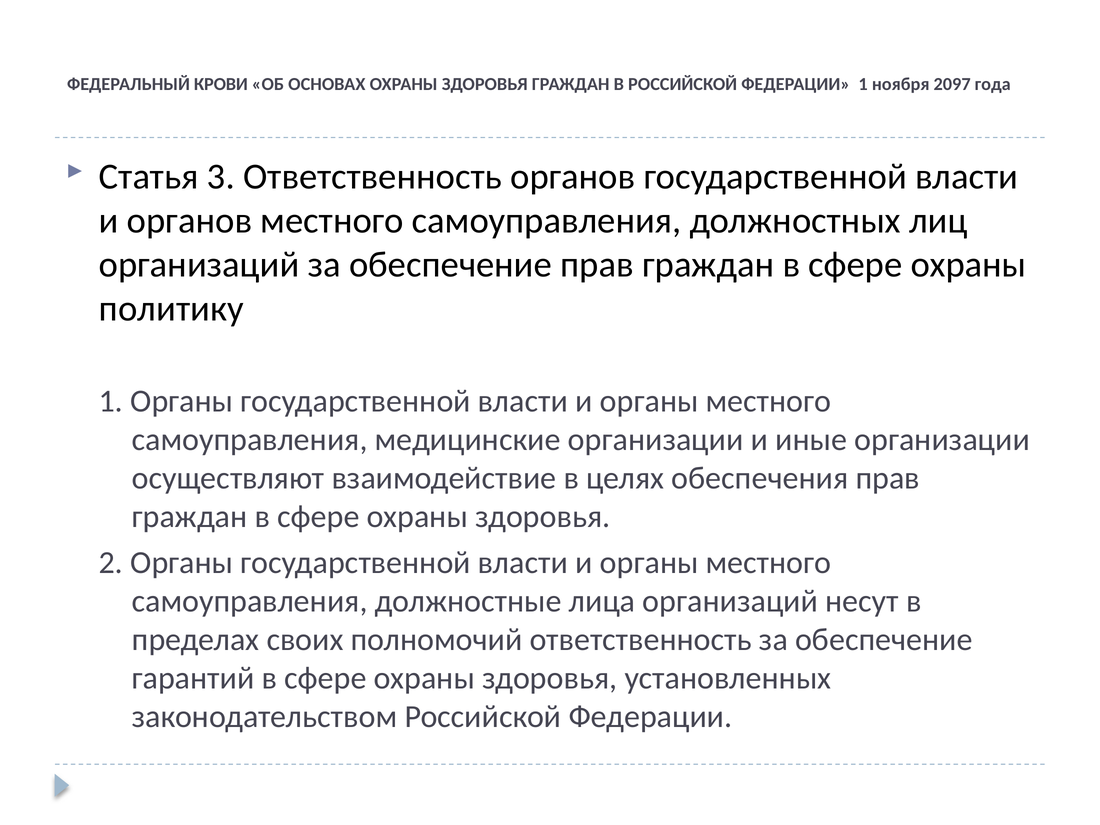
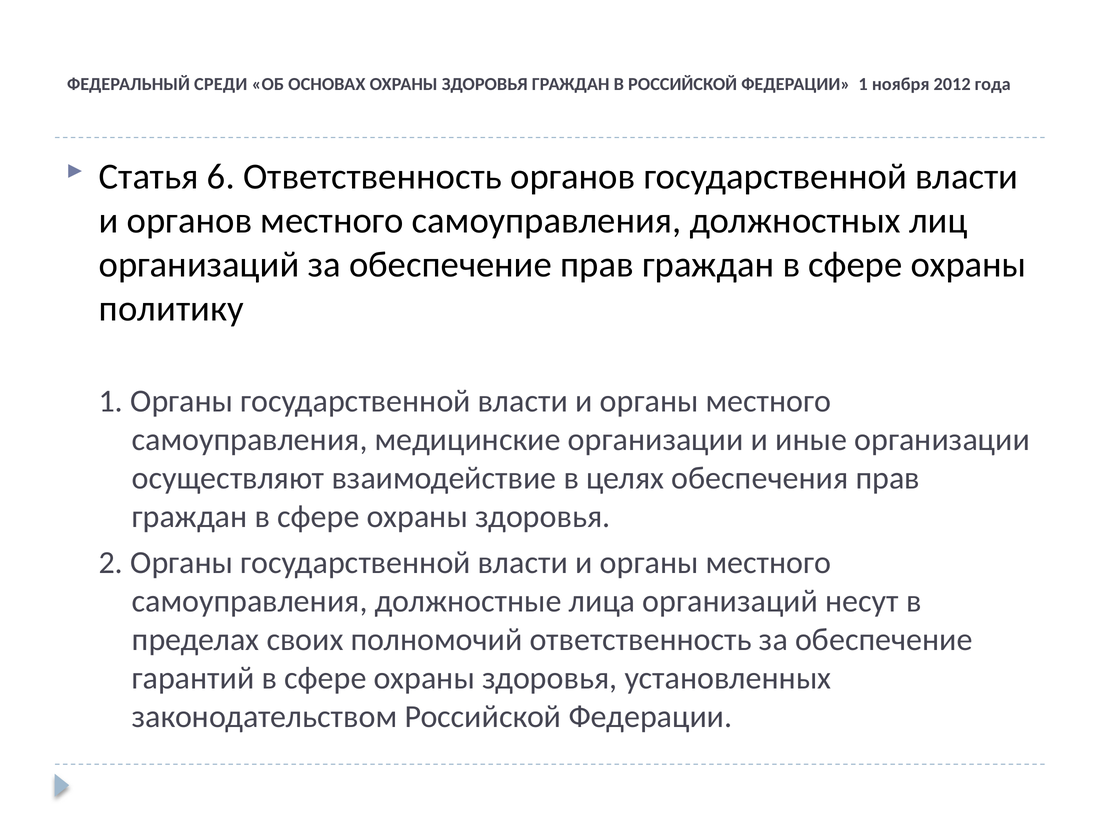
КРОВИ: КРОВИ -> СРЕДИ
2097: 2097 -> 2012
3: 3 -> 6
